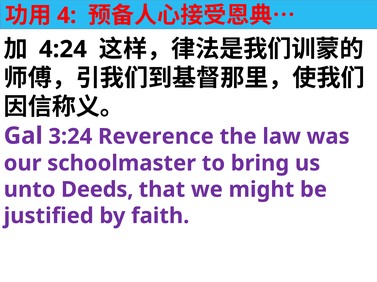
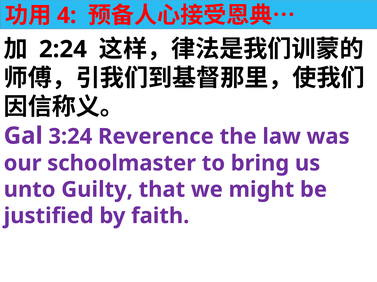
4:24: 4:24 -> 2:24
Deeds: Deeds -> Guilty
